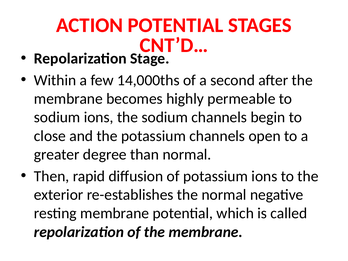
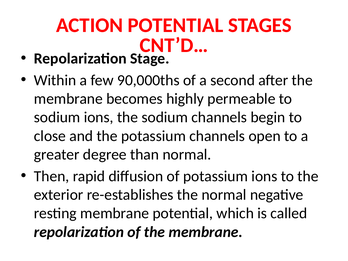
14,000ths: 14,000ths -> 90,000ths
